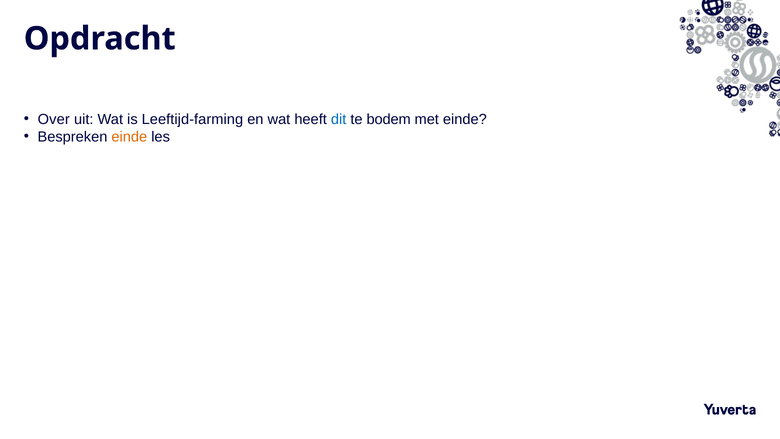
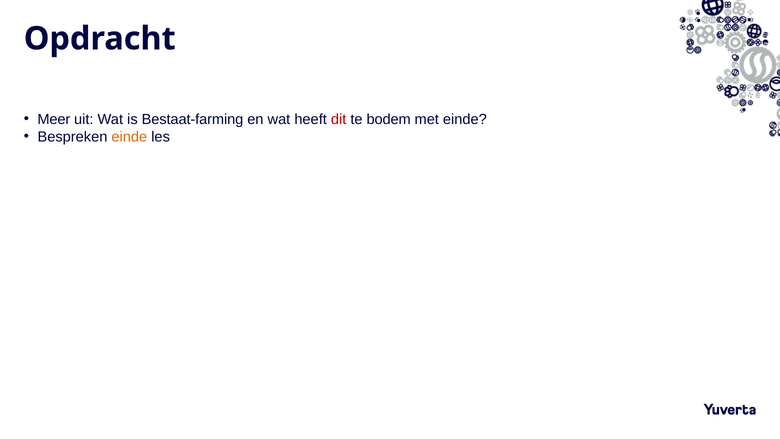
Over: Over -> Meer
Leeftijd-farming: Leeftijd-farming -> Bestaat-farming
dit colour: blue -> red
